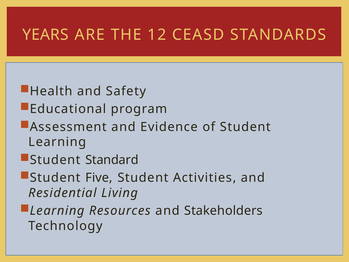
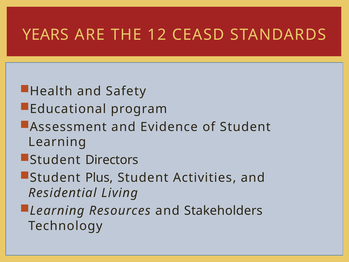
Standard: Standard -> Directors
Five: Five -> Plus
